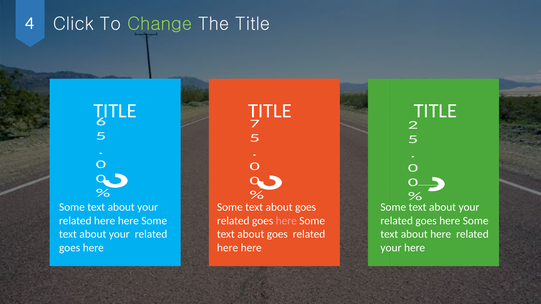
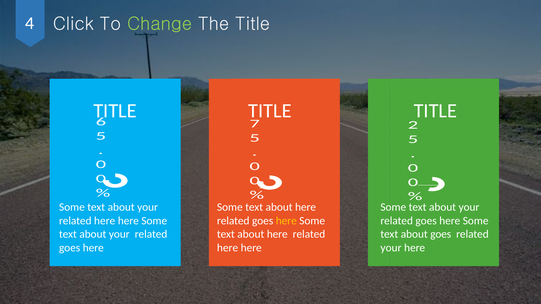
goes at (306, 207): goes -> here
here at (286, 221) colour: pink -> yellow
goes at (277, 234): goes -> here
about here: here -> goes
